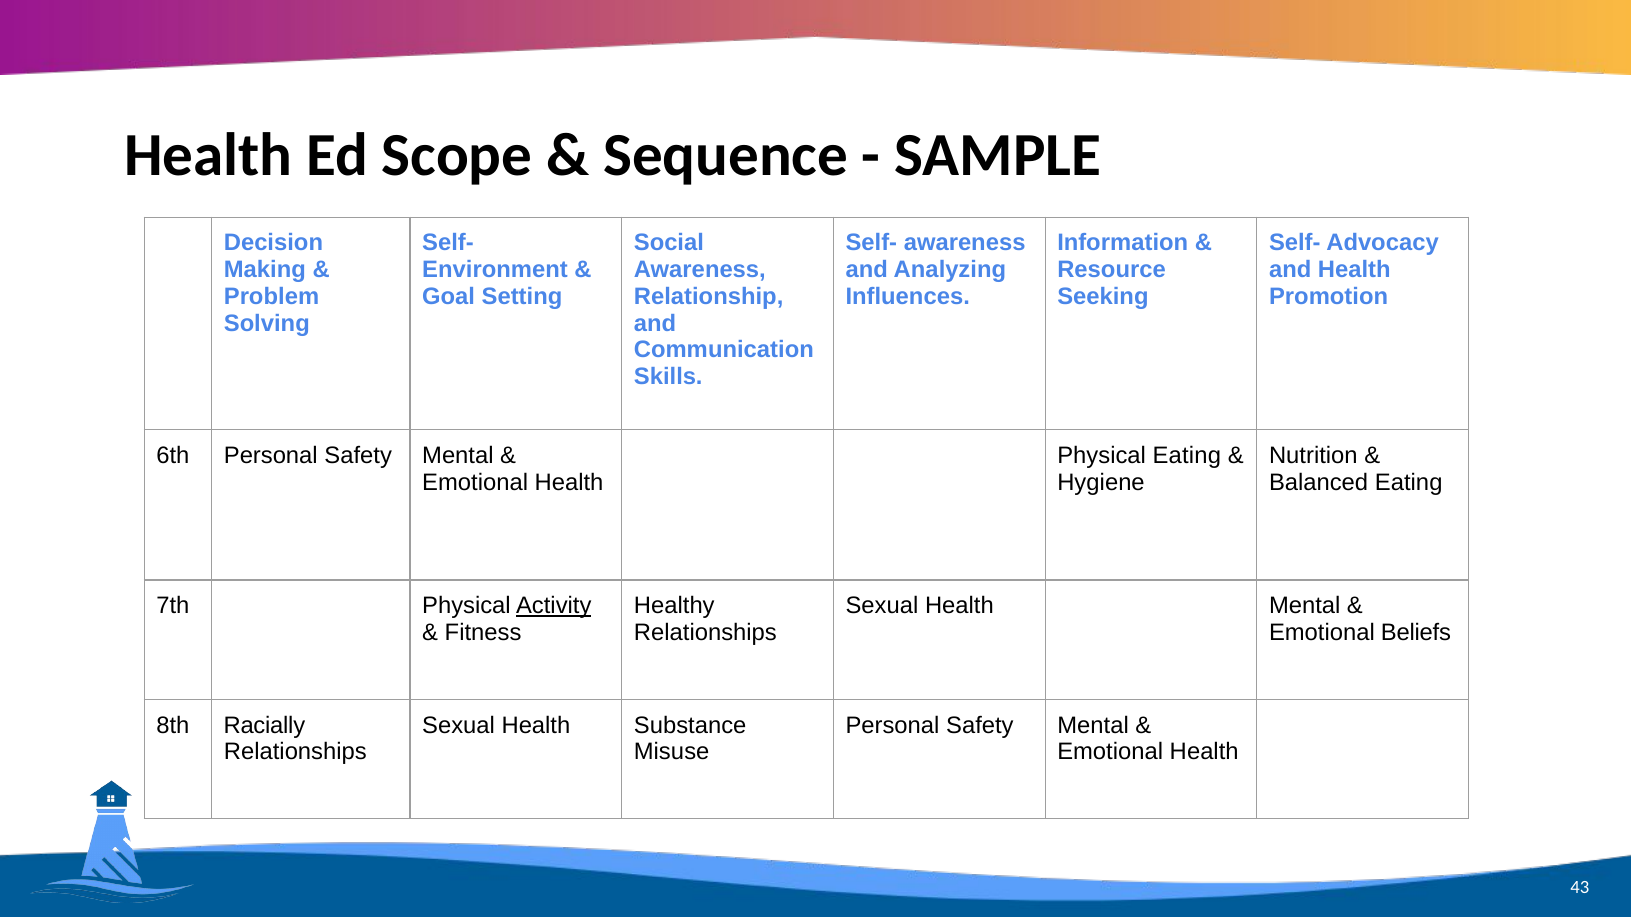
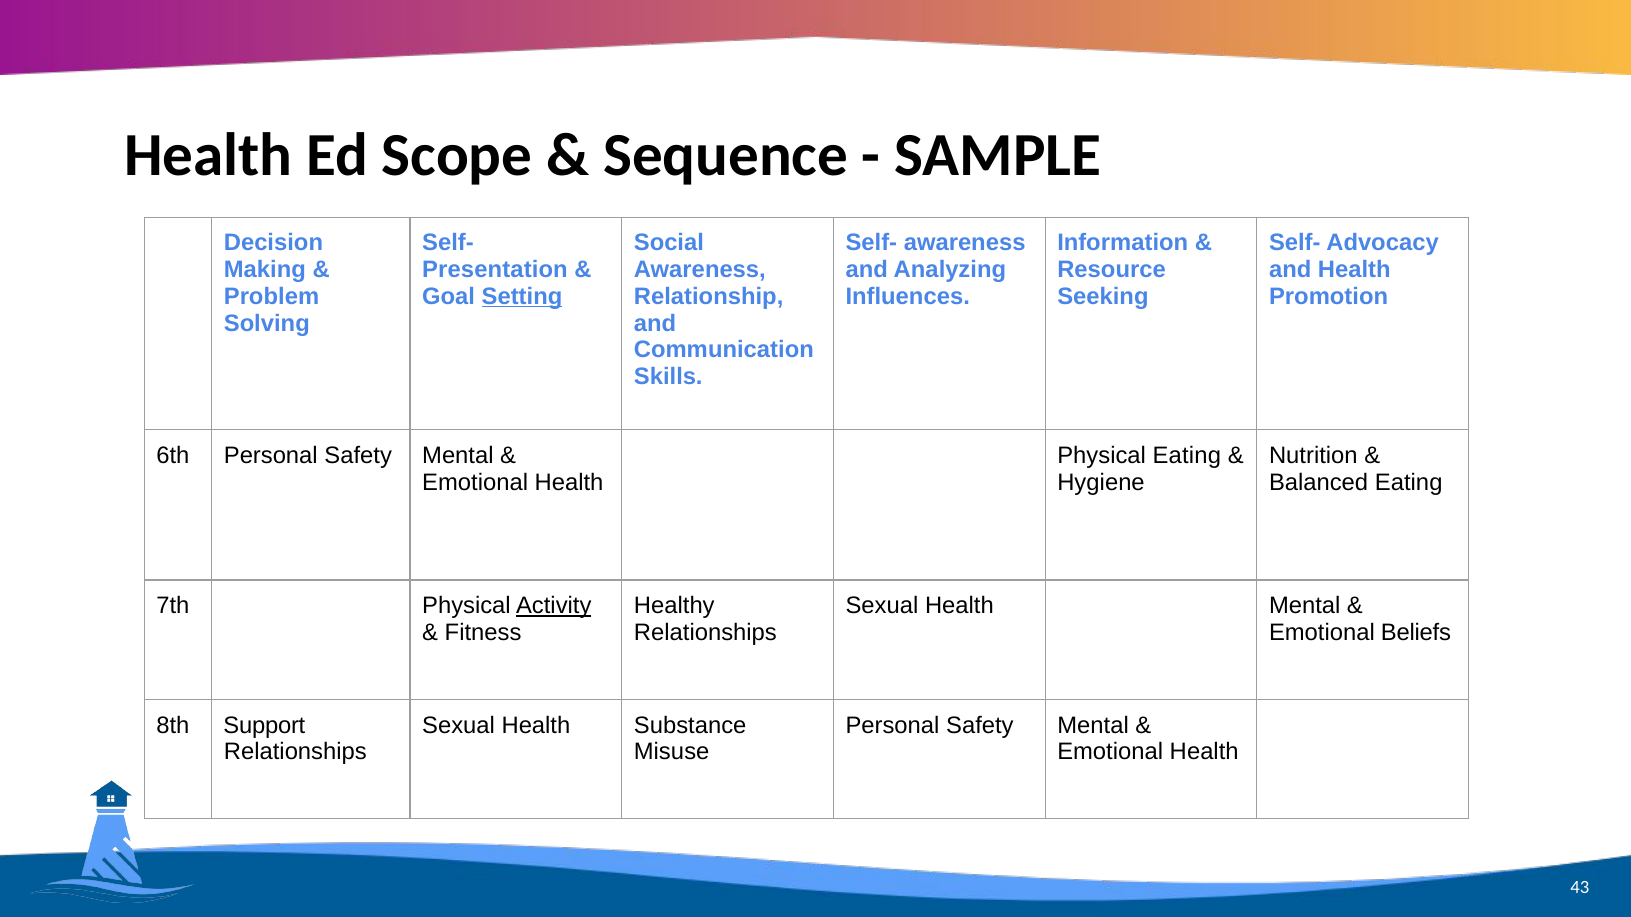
Environment: Environment -> Presentation
Setting underline: none -> present
Racially: Racially -> Support
